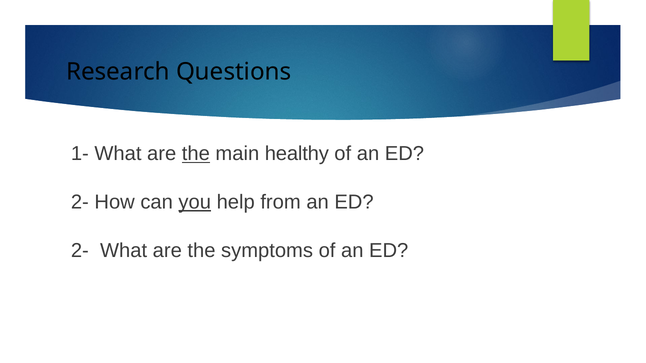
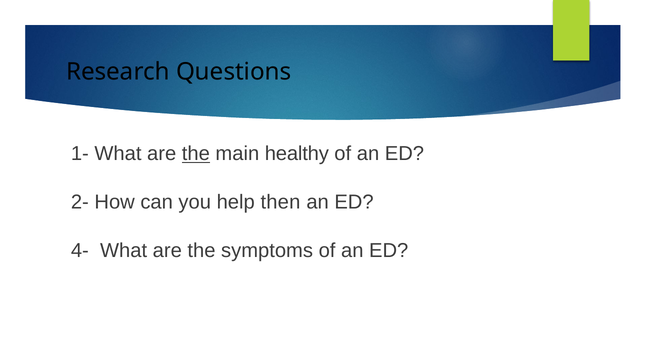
you underline: present -> none
from: from -> then
2- at (80, 251): 2- -> 4-
